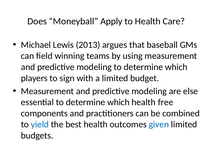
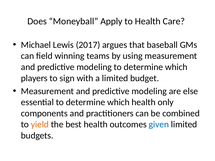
2013: 2013 -> 2017
free: free -> only
yield colour: blue -> orange
